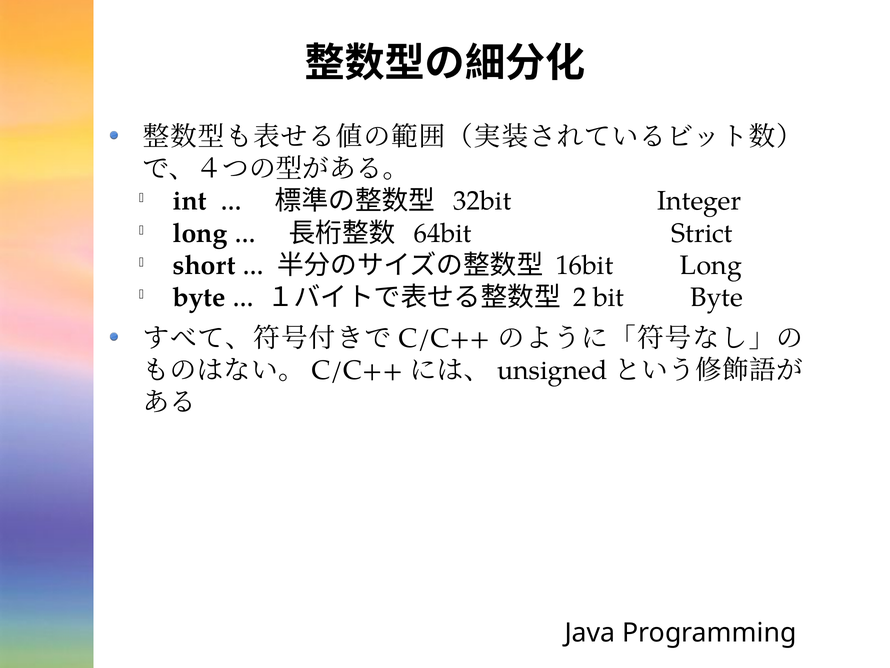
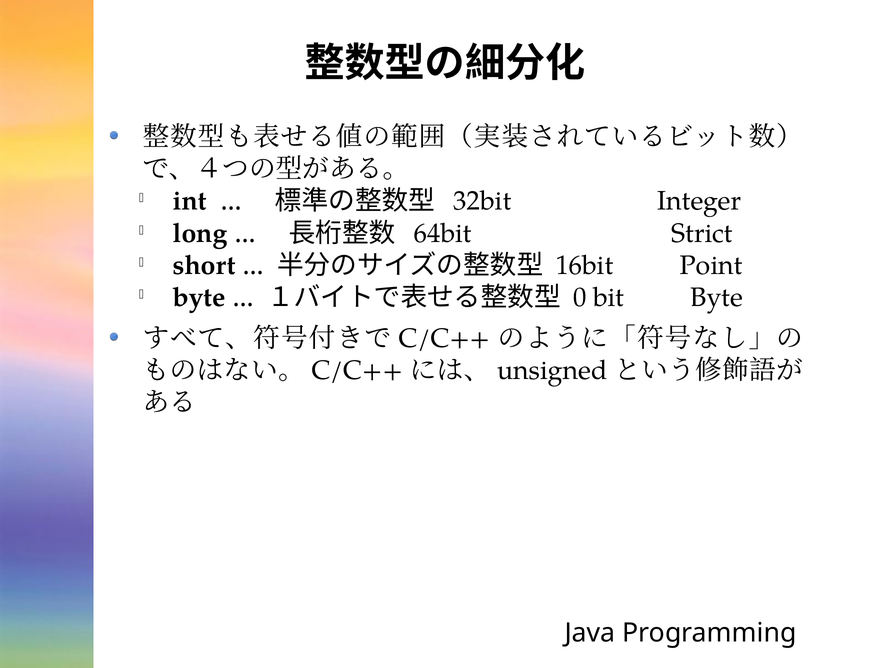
16bit Long: Long -> Point
2: 2 -> 0
